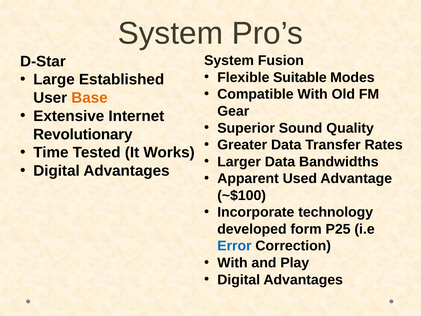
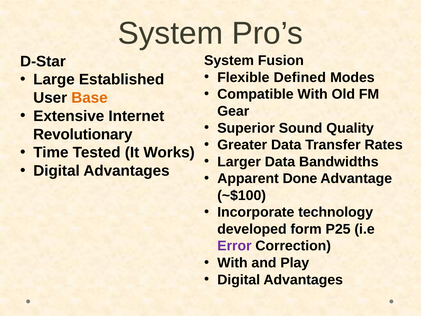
Suitable: Suitable -> Defined
Used: Used -> Done
Error colour: blue -> purple
